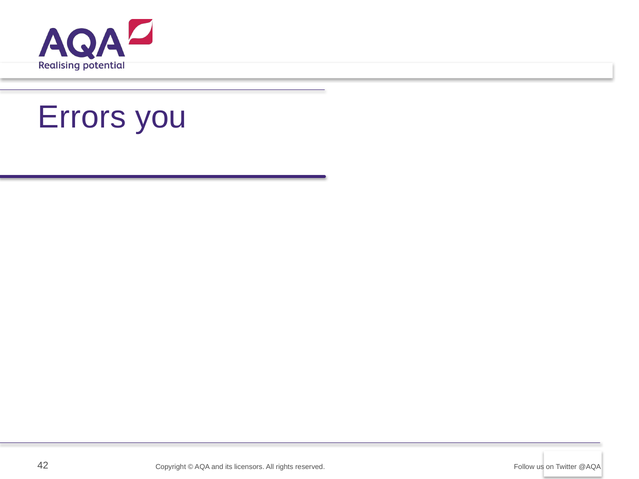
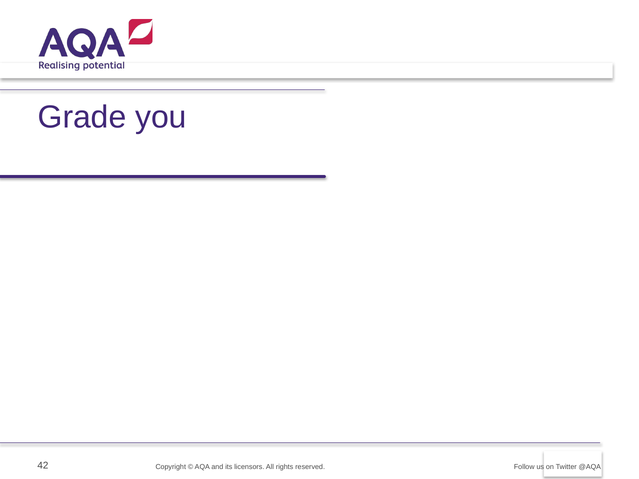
Errors: Errors -> Grade
